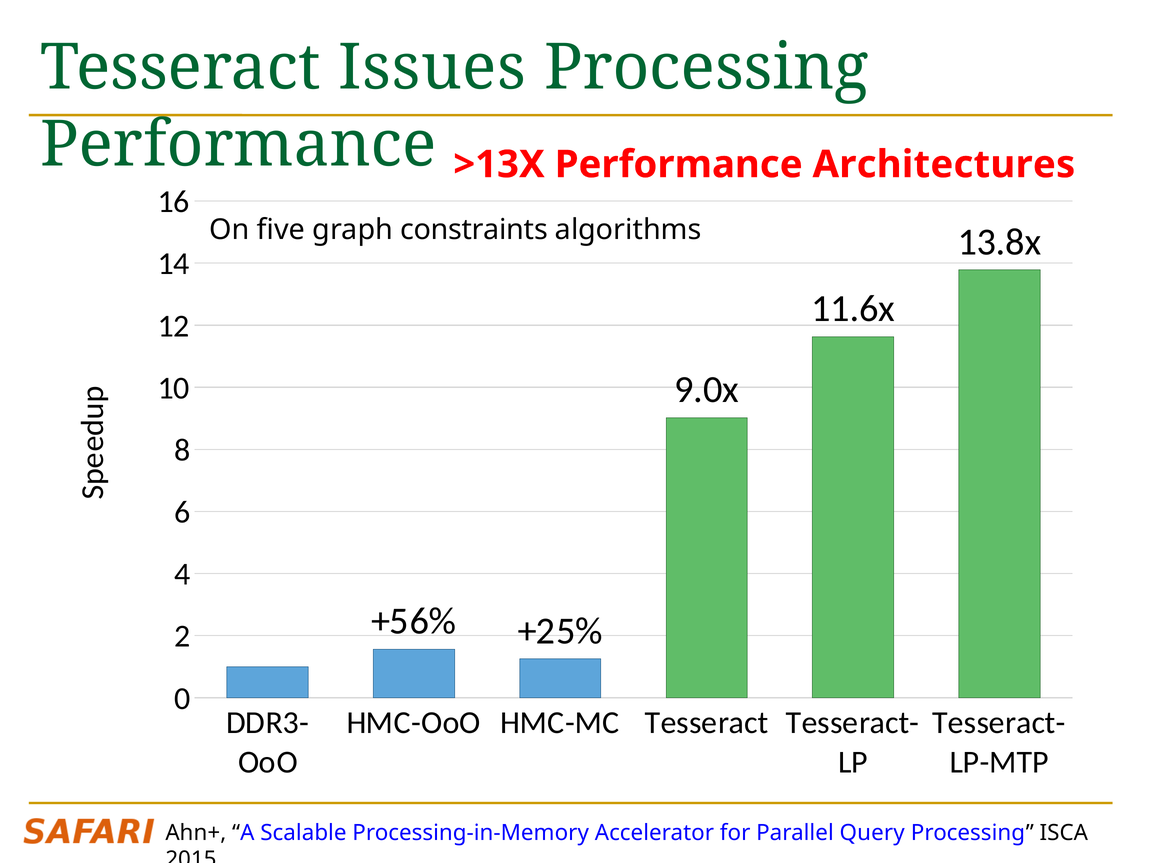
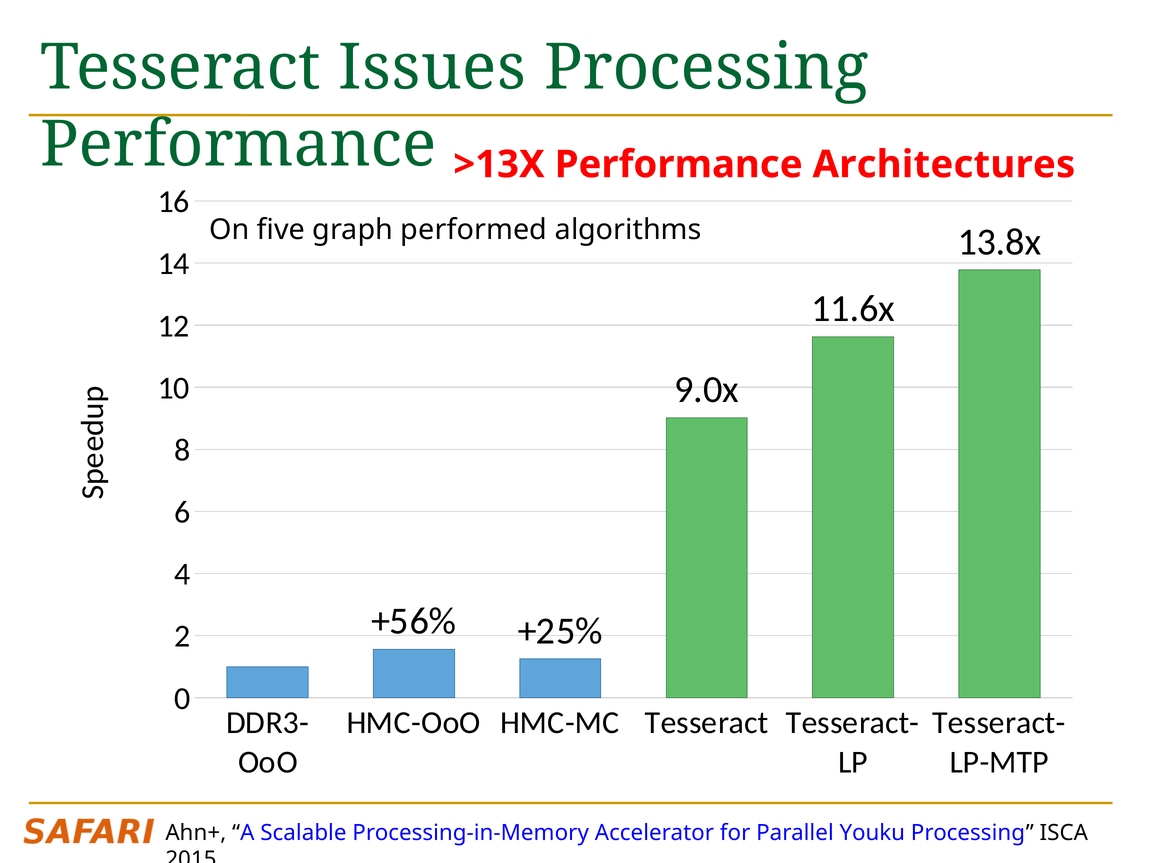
constraints: constraints -> performed
Query: Query -> Youku
